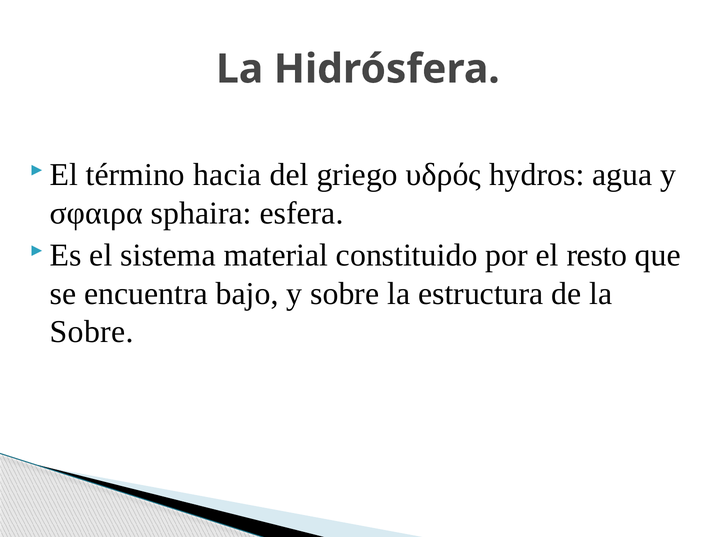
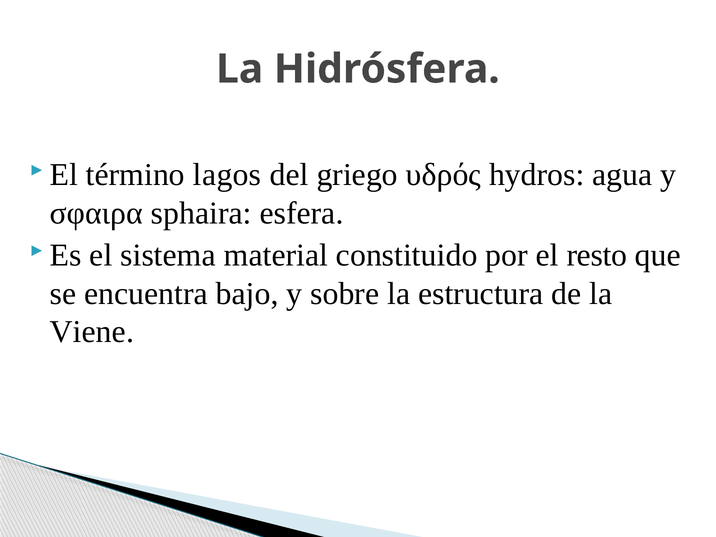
hacia: hacia -> lagos
Sobre at (92, 332): Sobre -> Viene
